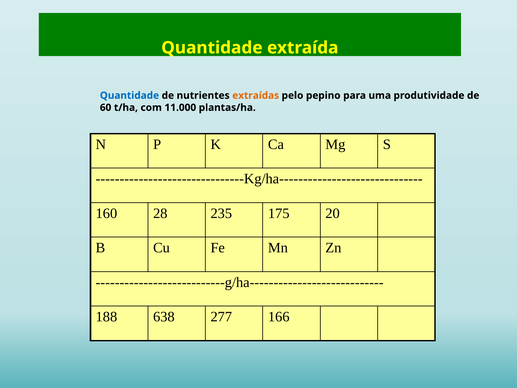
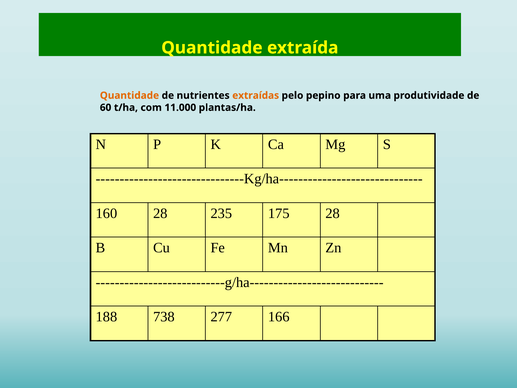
Quantidade at (129, 95) colour: blue -> orange
175 20: 20 -> 28
638: 638 -> 738
